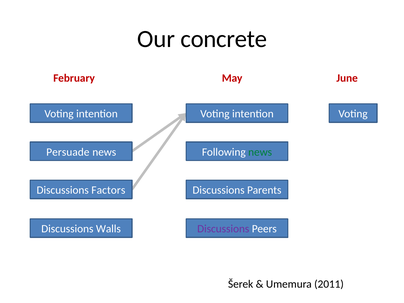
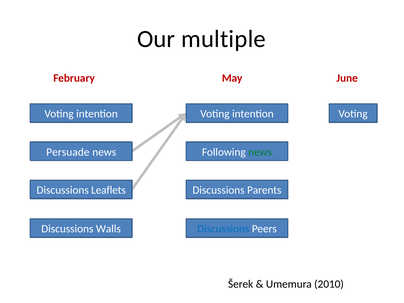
concrete: concrete -> multiple
Factors: Factors -> Leaflets
Discussions at (223, 229) colour: purple -> blue
2011: 2011 -> 2010
